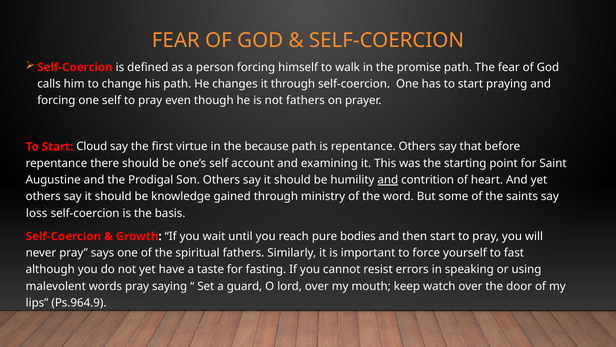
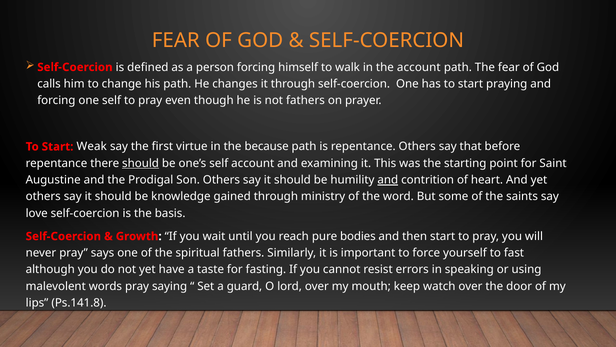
the promise: promise -> account
Cloud: Cloud -> Weak
should at (141, 163) underline: none -> present
loss: loss -> love
Ps.964.9: Ps.964.9 -> Ps.141.8
